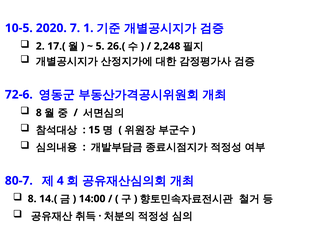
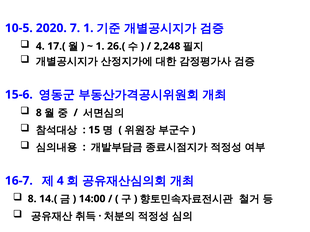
2 at (40, 46): 2 -> 4
5 at (100, 46): 5 -> 1
72-6: 72-6 -> 15-6
80-7: 80-7 -> 16-7
